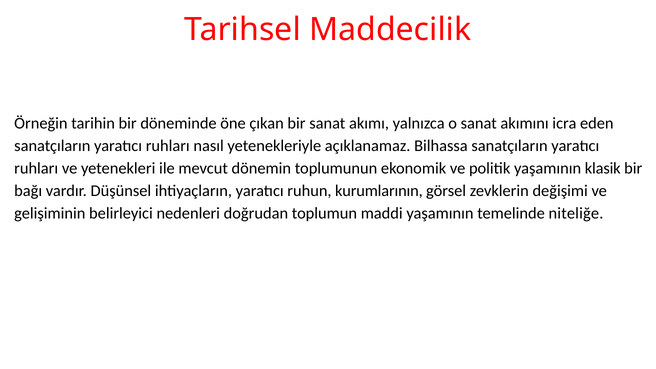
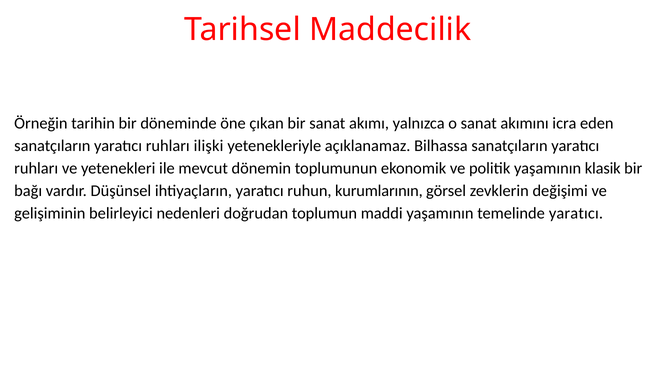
nasıl: nasıl -> ilişki
temelinde niteliğe: niteliğe -> yaratıcı
